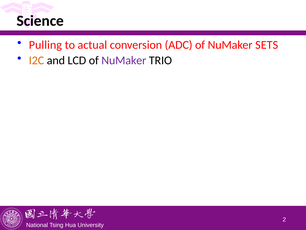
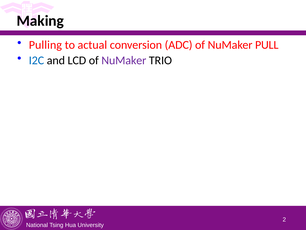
Science: Science -> Making
SETS: SETS -> PULL
I2C colour: orange -> blue
